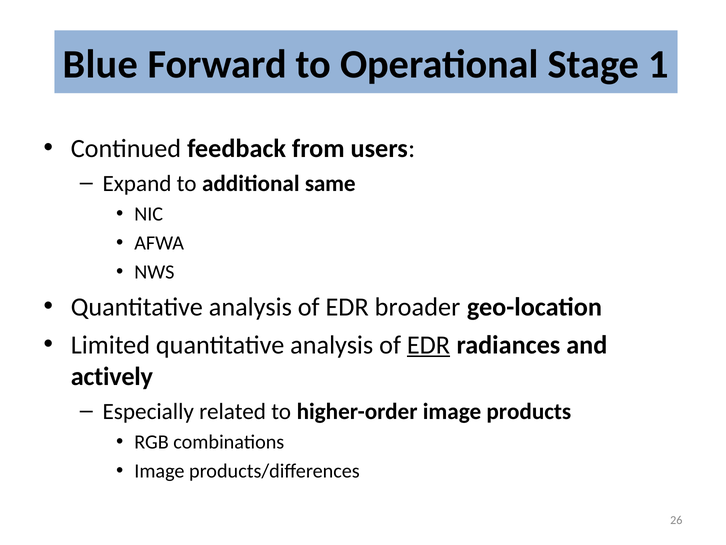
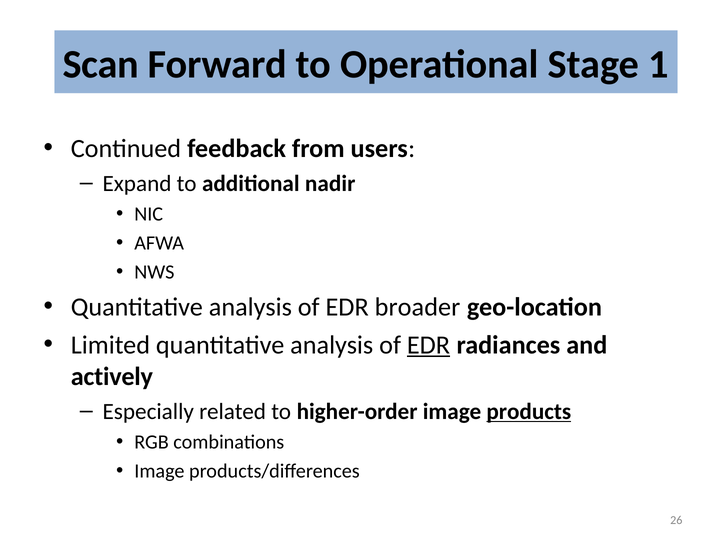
Blue: Blue -> Scan
same: same -> nadir
products underline: none -> present
